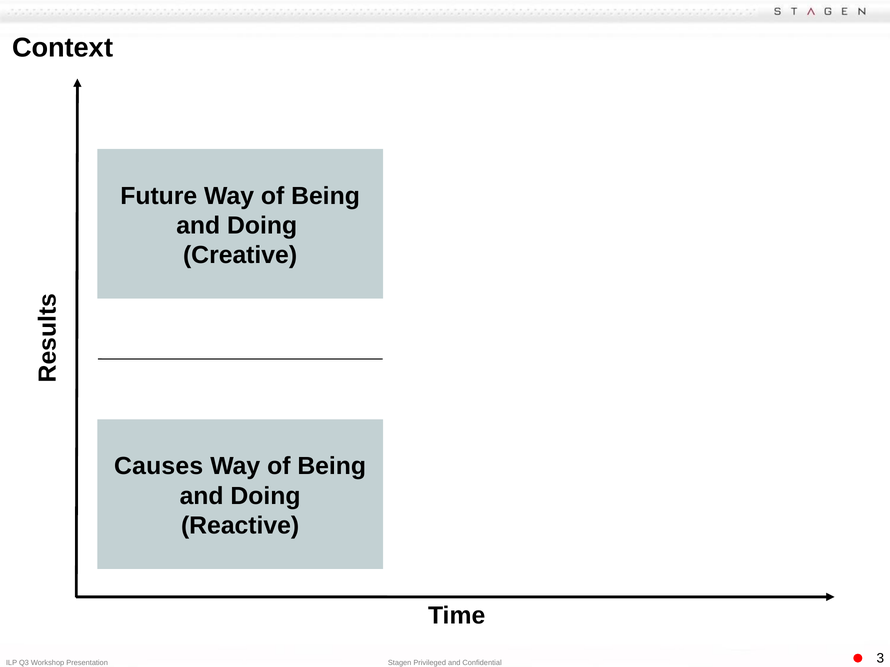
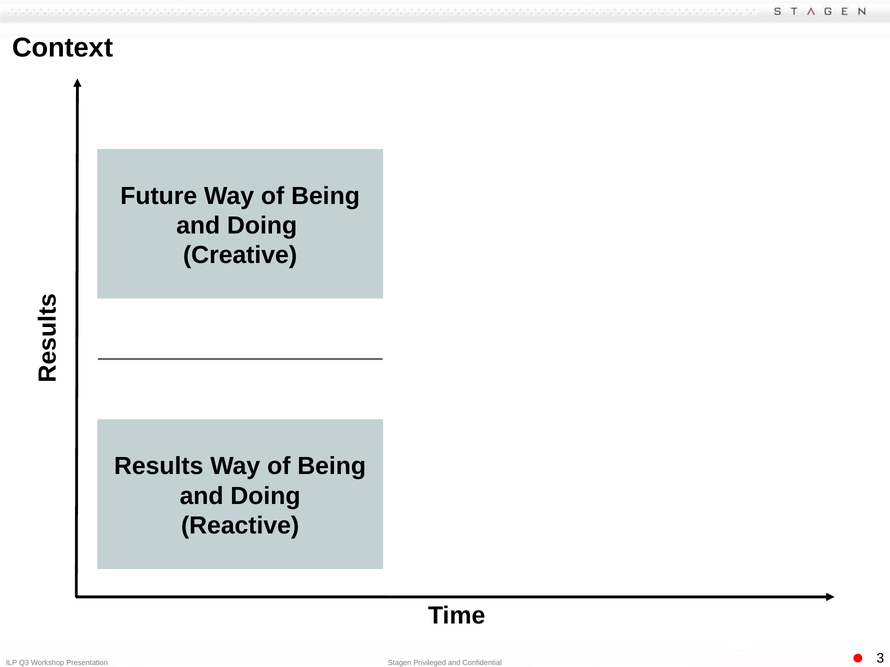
Causes: Causes -> Results
